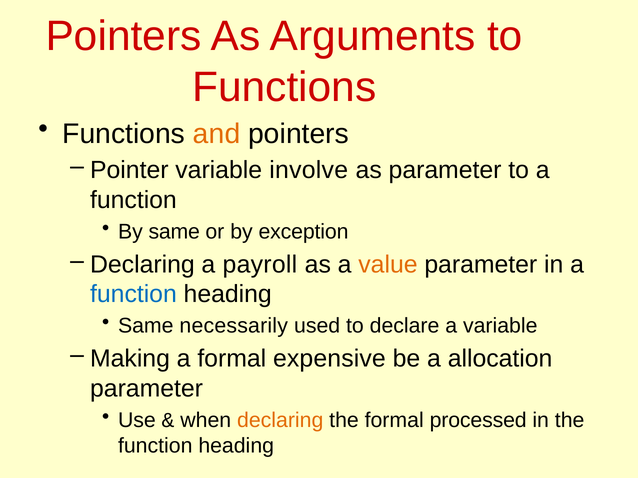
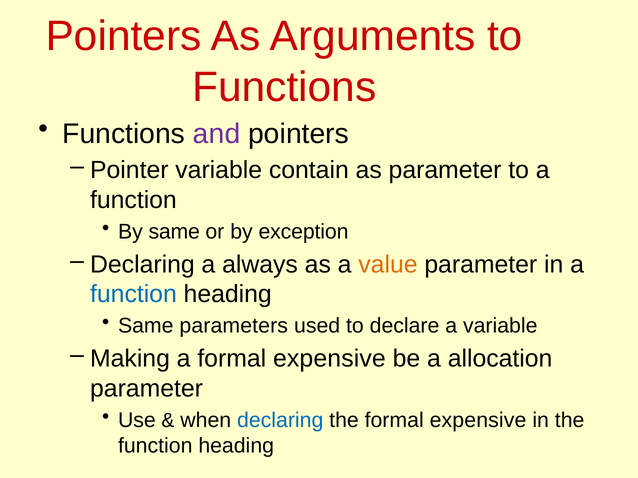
and colour: orange -> purple
involve: involve -> contain
payroll: payroll -> always
necessarily: necessarily -> parameters
declaring at (280, 421) colour: orange -> blue
the formal processed: processed -> expensive
